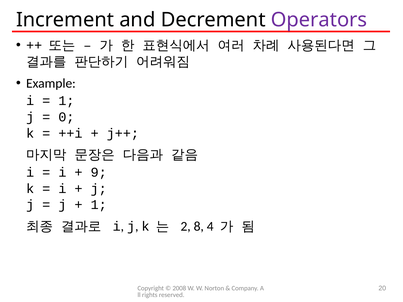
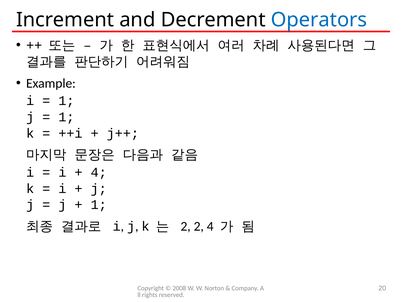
Operators colour: purple -> blue
0 at (66, 117): 0 -> 1
9 at (99, 172): 9 -> 4
2 8: 8 -> 2
